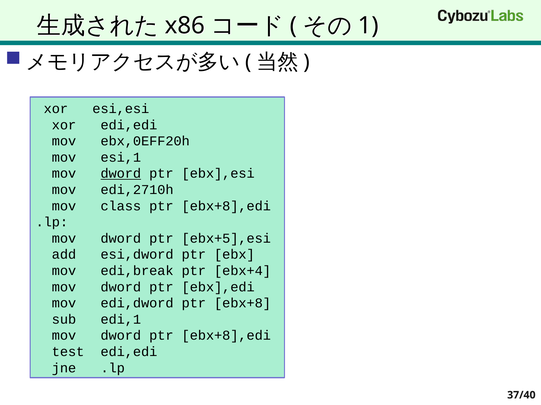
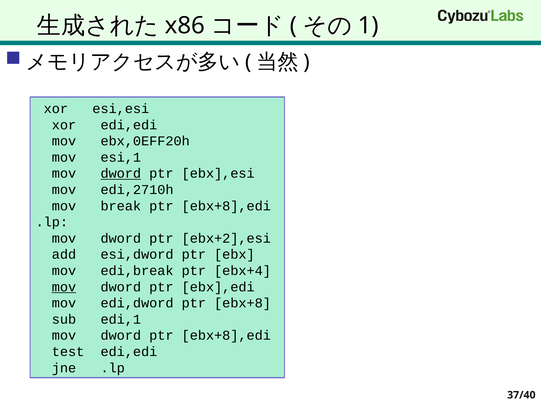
class: class -> break
ebx+5],esi: ebx+5],esi -> ebx+2],esi
mov at (64, 287) underline: none -> present
